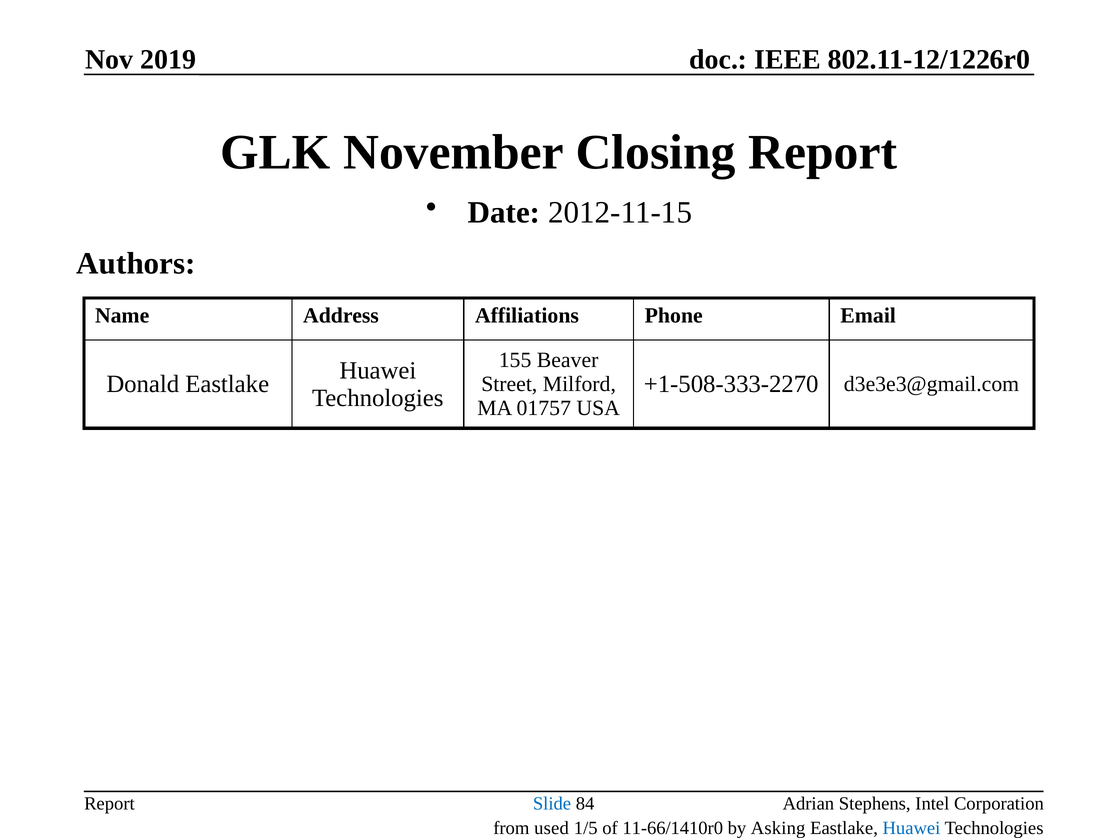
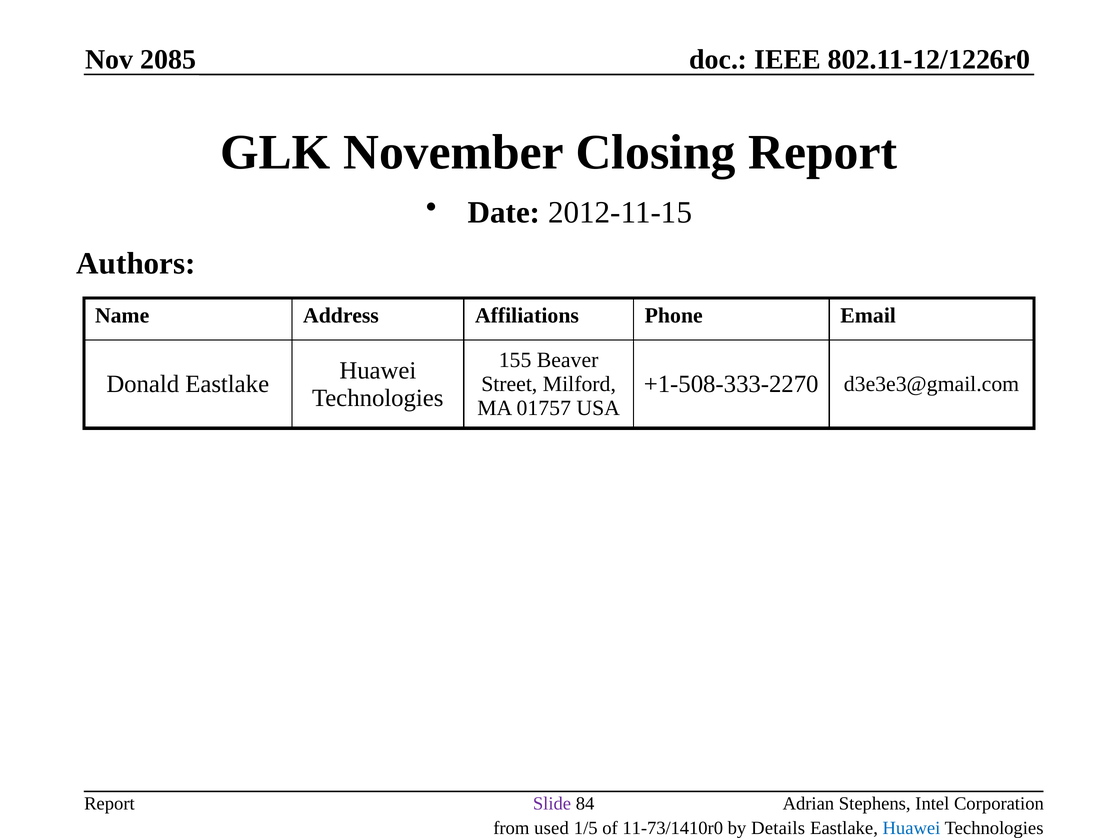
2019: 2019 -> 2085
Slide colour: blue -> purple
11-66/1410r0: 11-66/1410r0 -> 11-73/1410r0
Asking: Asking -> Details
